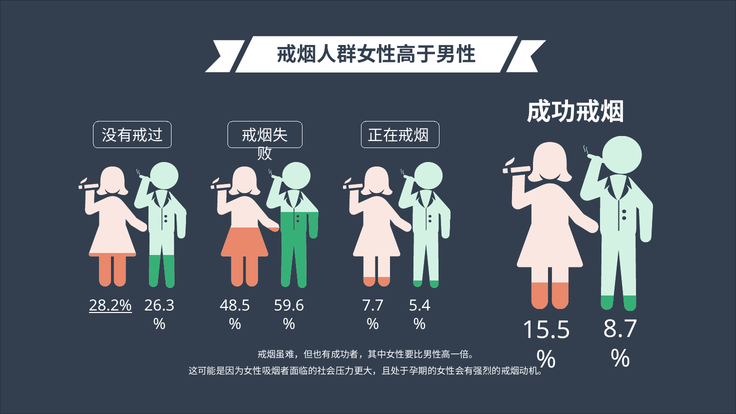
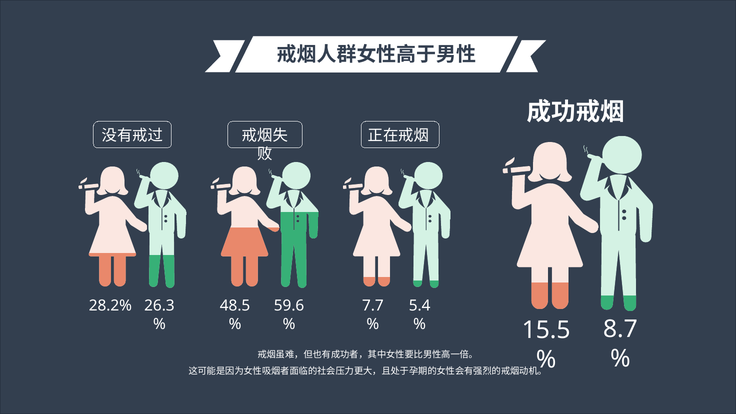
28.2% underline: present -> none
